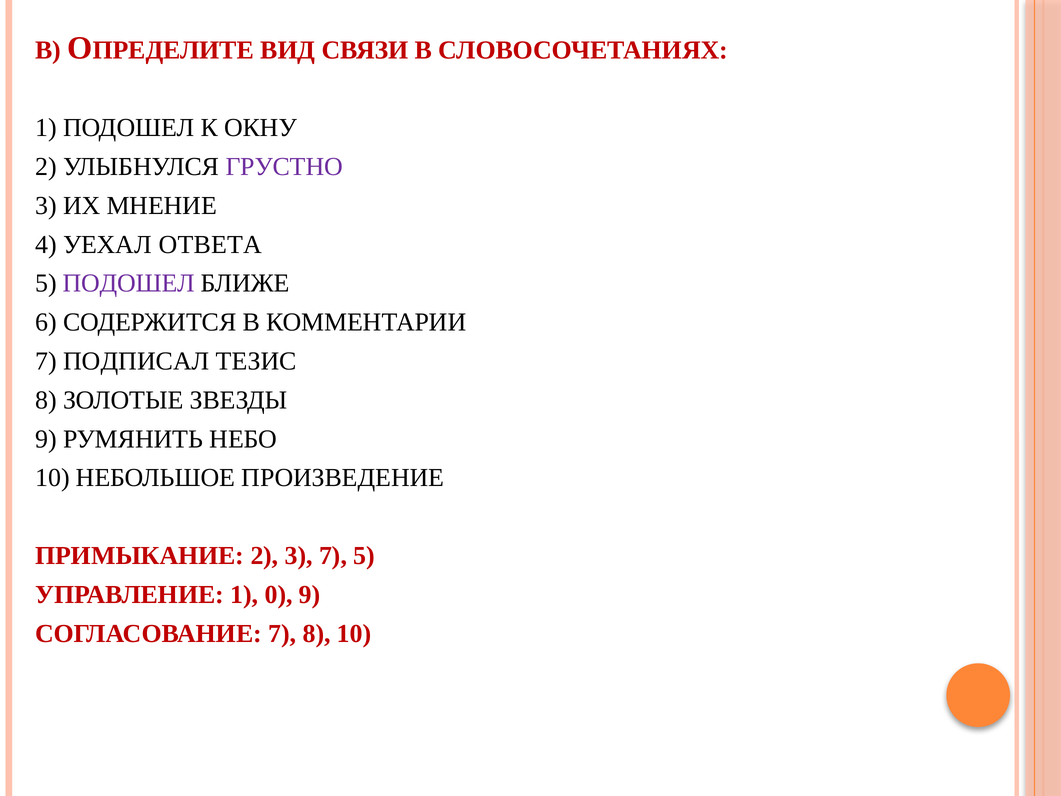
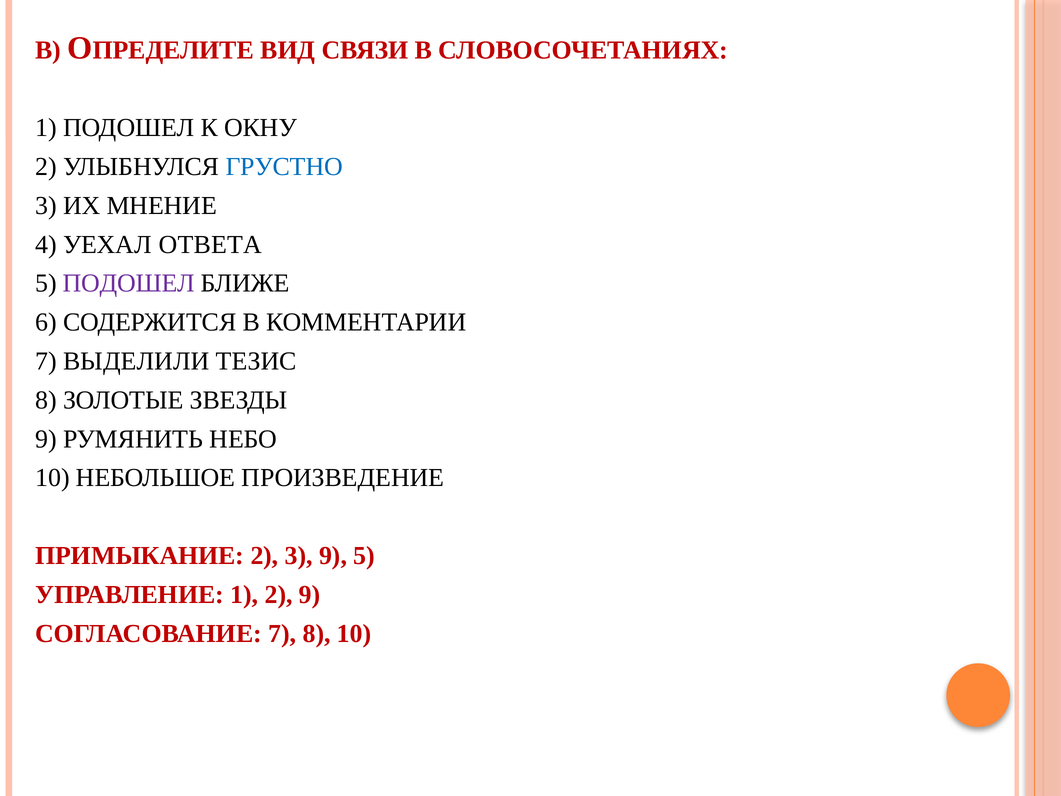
ГРУСТНО colour: purple -> blue
ПОДПИСАЛ: ПОДПИСАЛ -> ВЫДЕЛИЛИ
3 7: 7 -> 9
1 0: 0 -> 2
